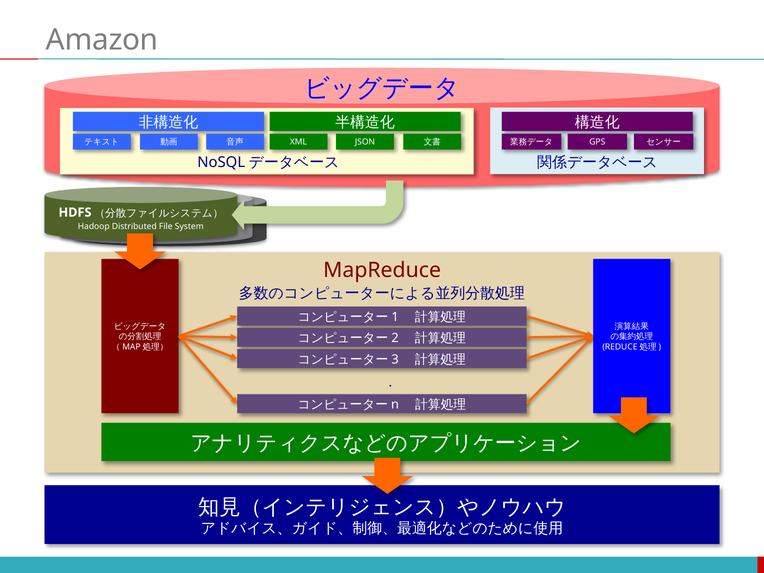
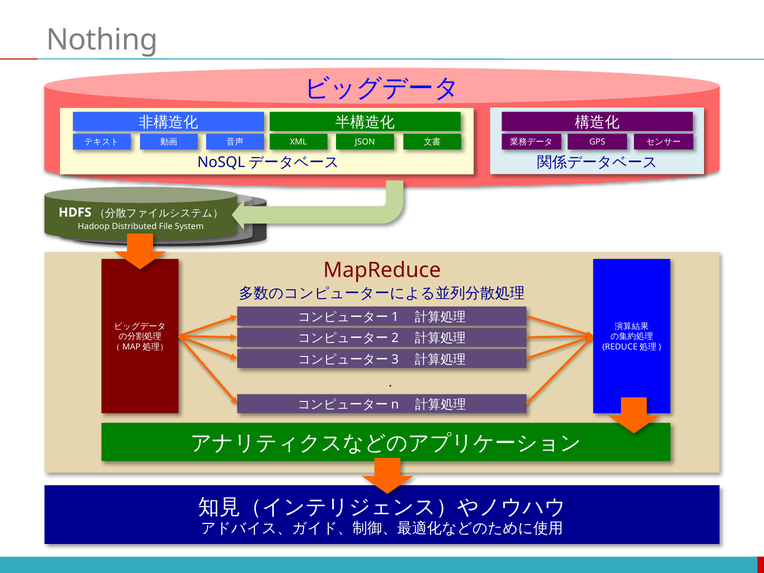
Amazon: Amazon -> Nothing
